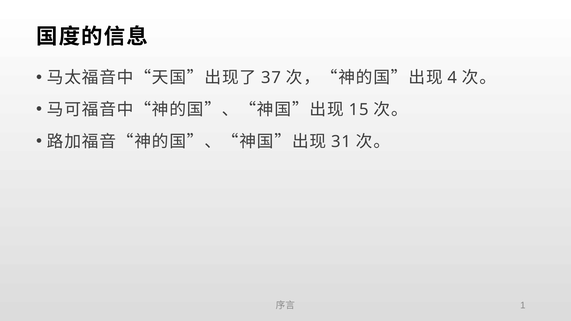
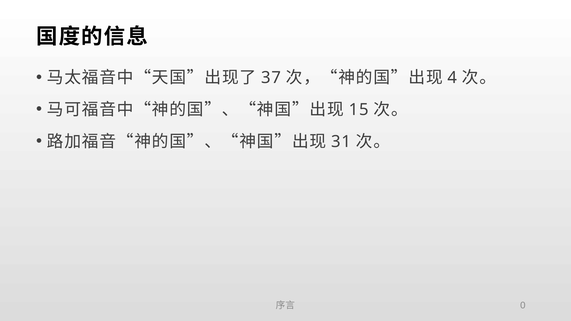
1: 1 -> 0
